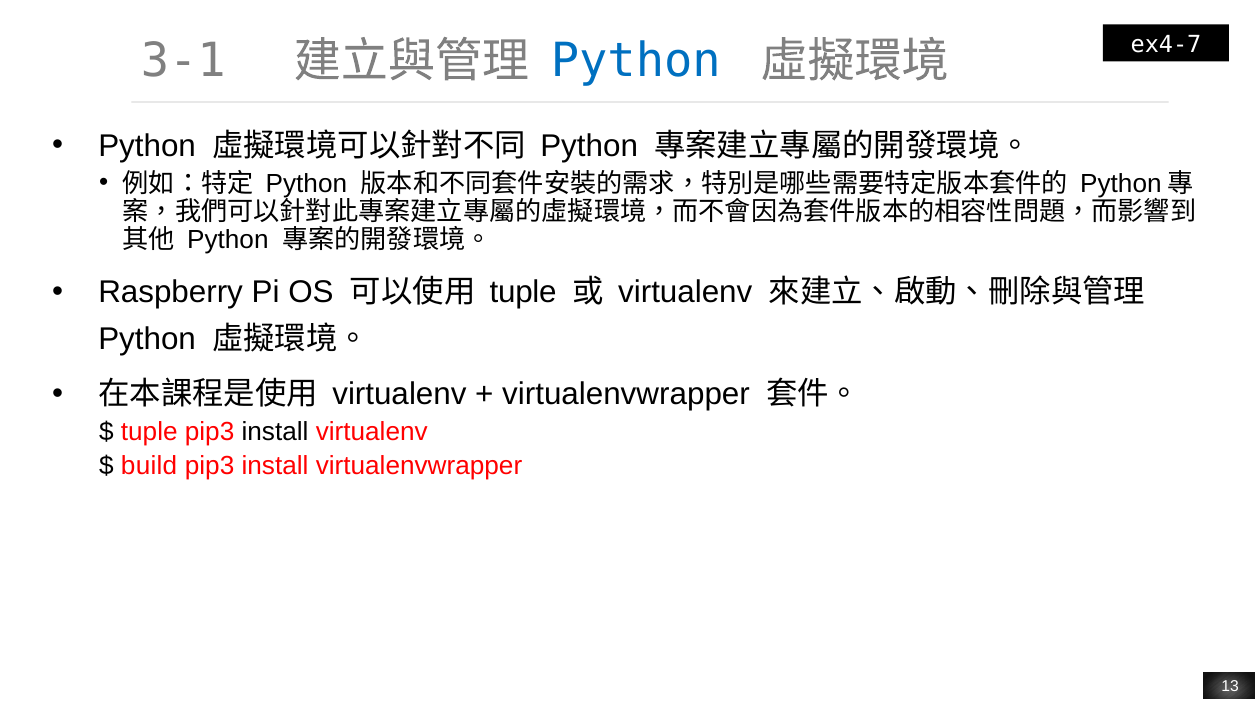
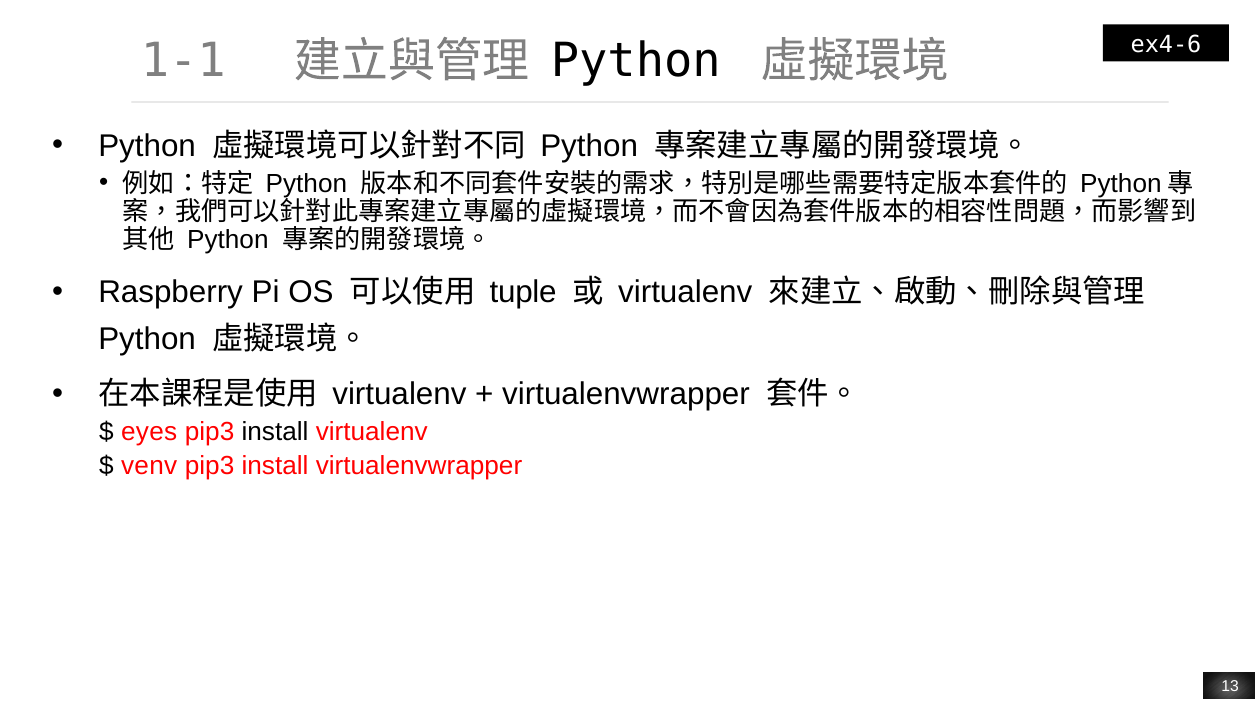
ex4-7: ex4-7 -> ex4-6
3-1: 3-1 -> 1-1
Python at (636, 61) colour: blue -> black
tuple at (149, 432): tuple -> eyes
build: build -> venv
